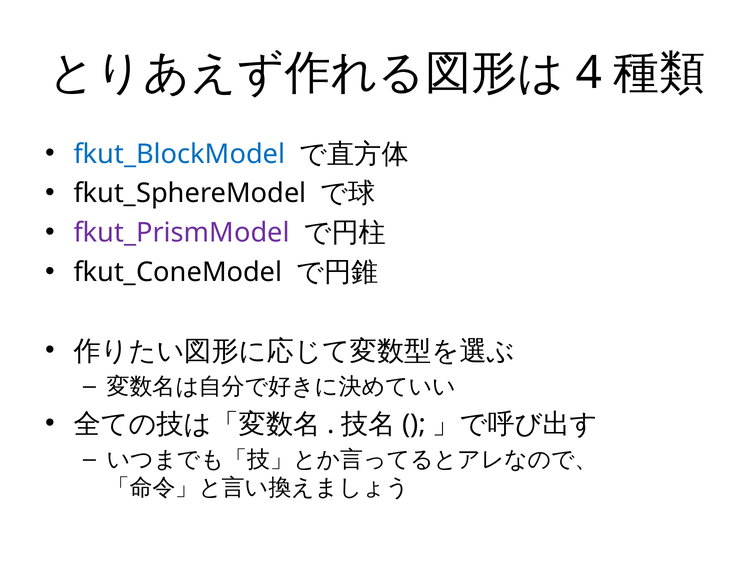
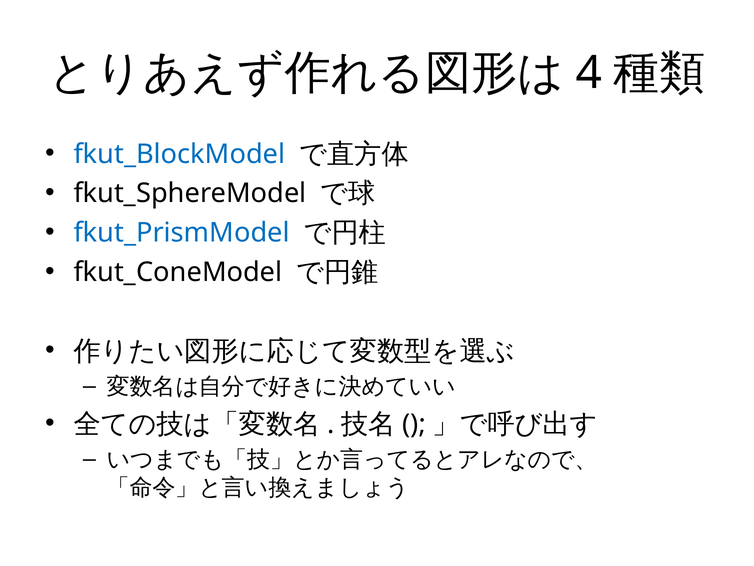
fkut_PrismModel colour: purple -> blue
